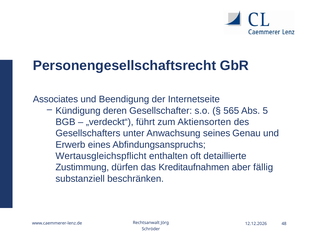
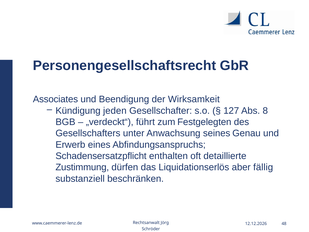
Internetseite: Internetseite -> Wirksamkeit
deren: deren -> jeden
565: 565 -> 127
5: 5 -> 8
Aktiensorten: Aktiensorten -> Festgelegten
Wertausgleichspflicht: Wertausgleichspflicht -> Schadensersatzpflicht
Kreditaufnahmen: Kreditaufnahmen -> Liquidationserlös
